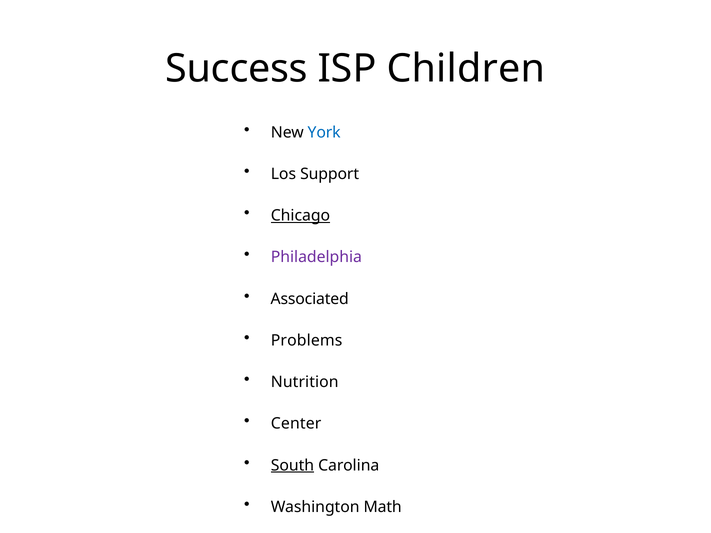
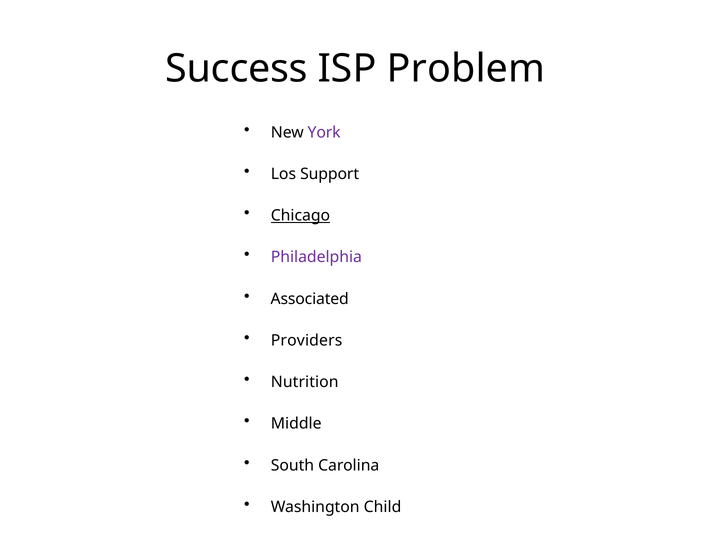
Children: Children -> Problem
York colour: blue -> purple
Problems: Problems -> Providers
Center: Center -> Middle
South underline: present -> none
Math: Math -> Child
